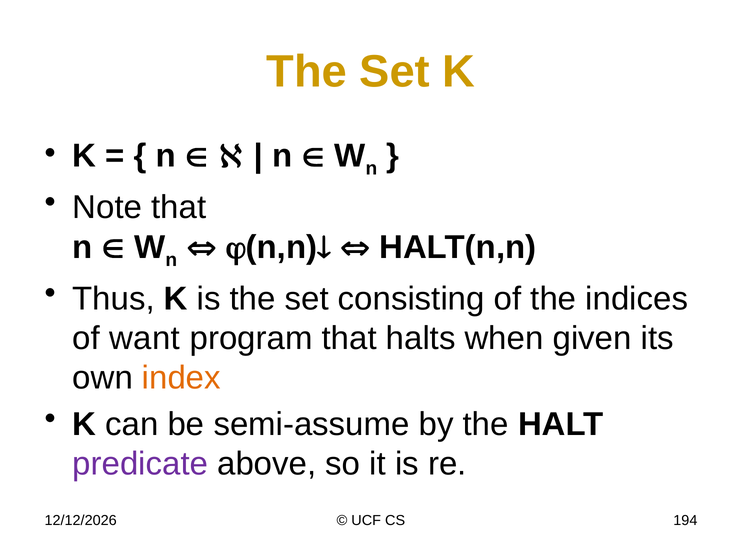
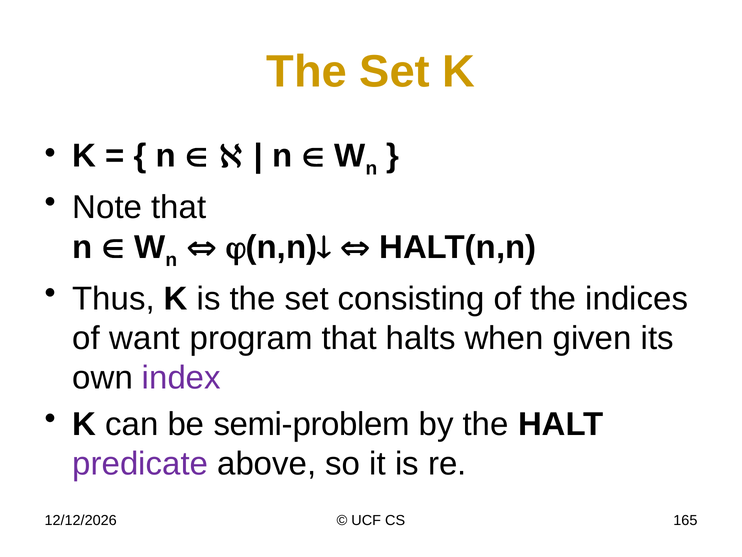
index colour: orange -> purple
semi-assume: semi-assume -> semi-problem
194: 194 -> 165
